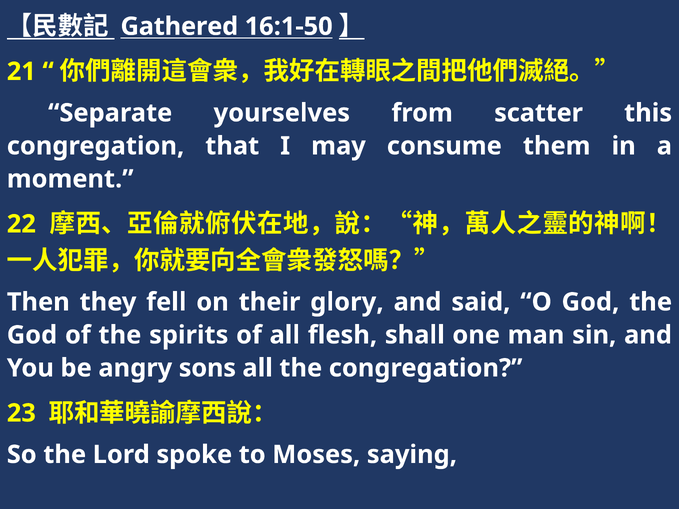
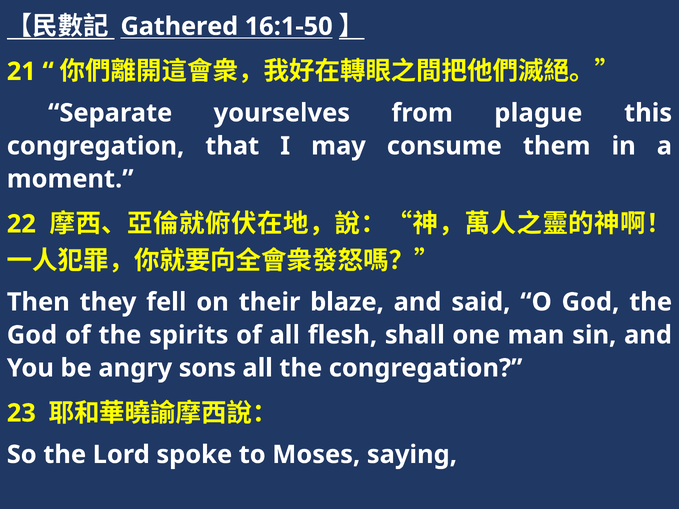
scatter: scatter -> plague
glory: glory -> blaze
